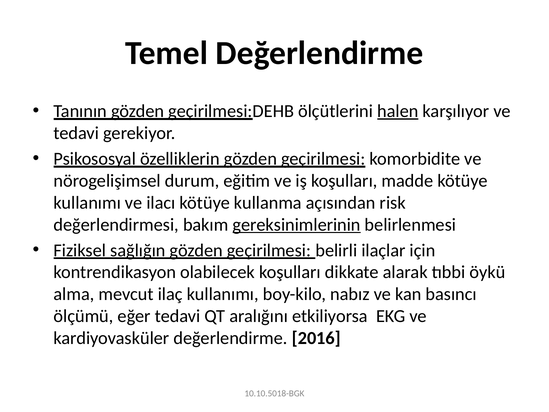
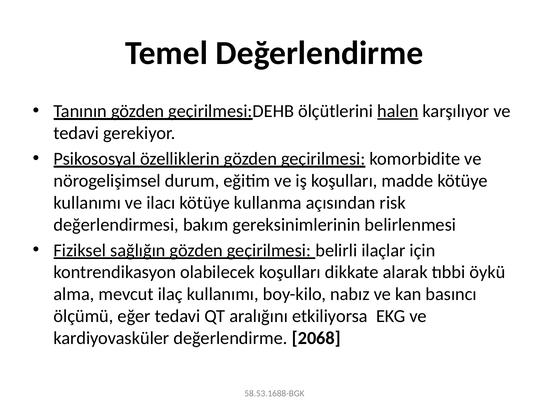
gereksinimlerinin underline: present -> none
2016: 2016 -> 2068
10.10.5018-BGK: 10.10.5018-BGK -> 58.53.1688-BGK
